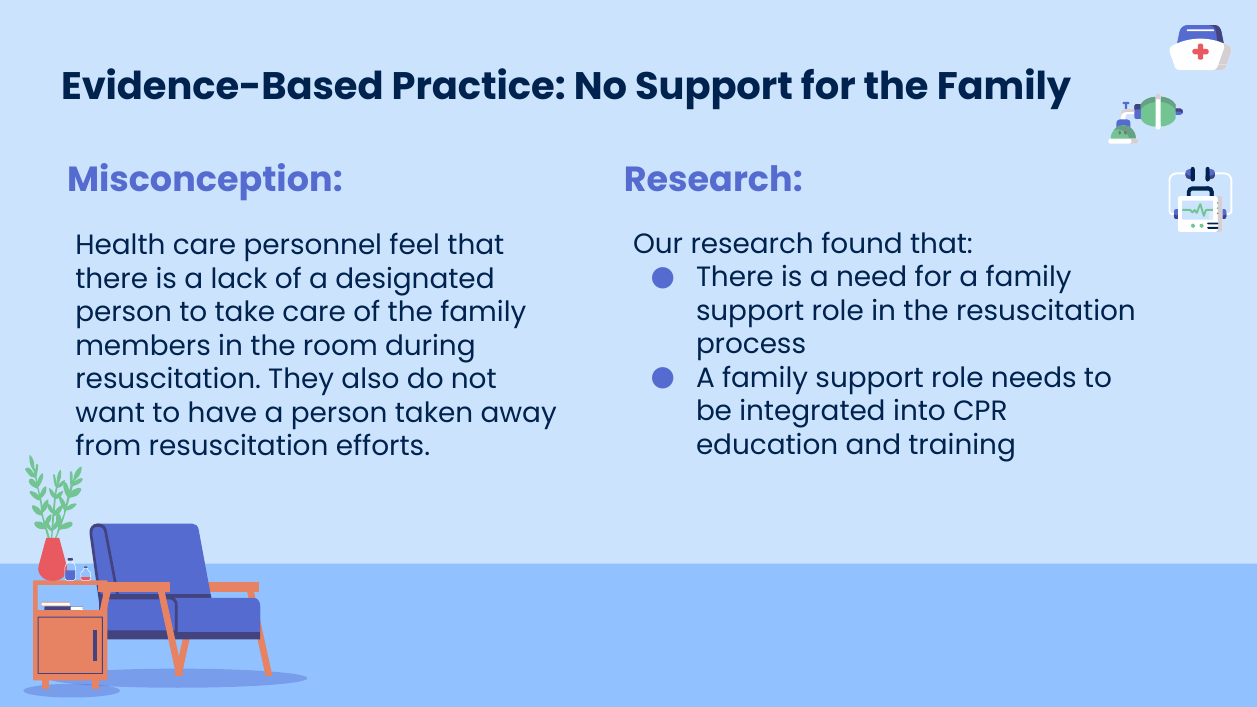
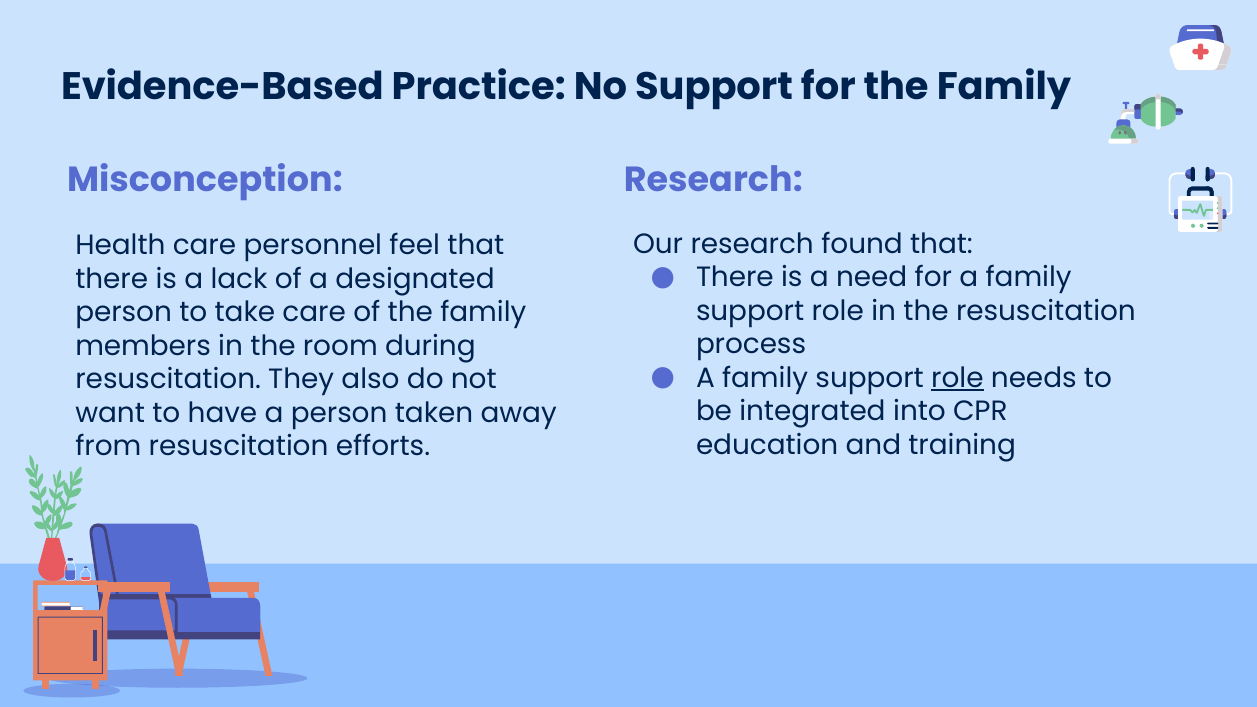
role at (957, 378) underline: none -> present
